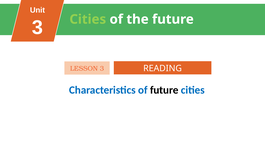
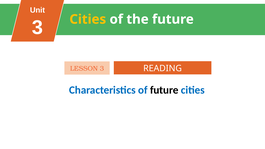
Cities at (88, 19) colour: light green -> yellow
